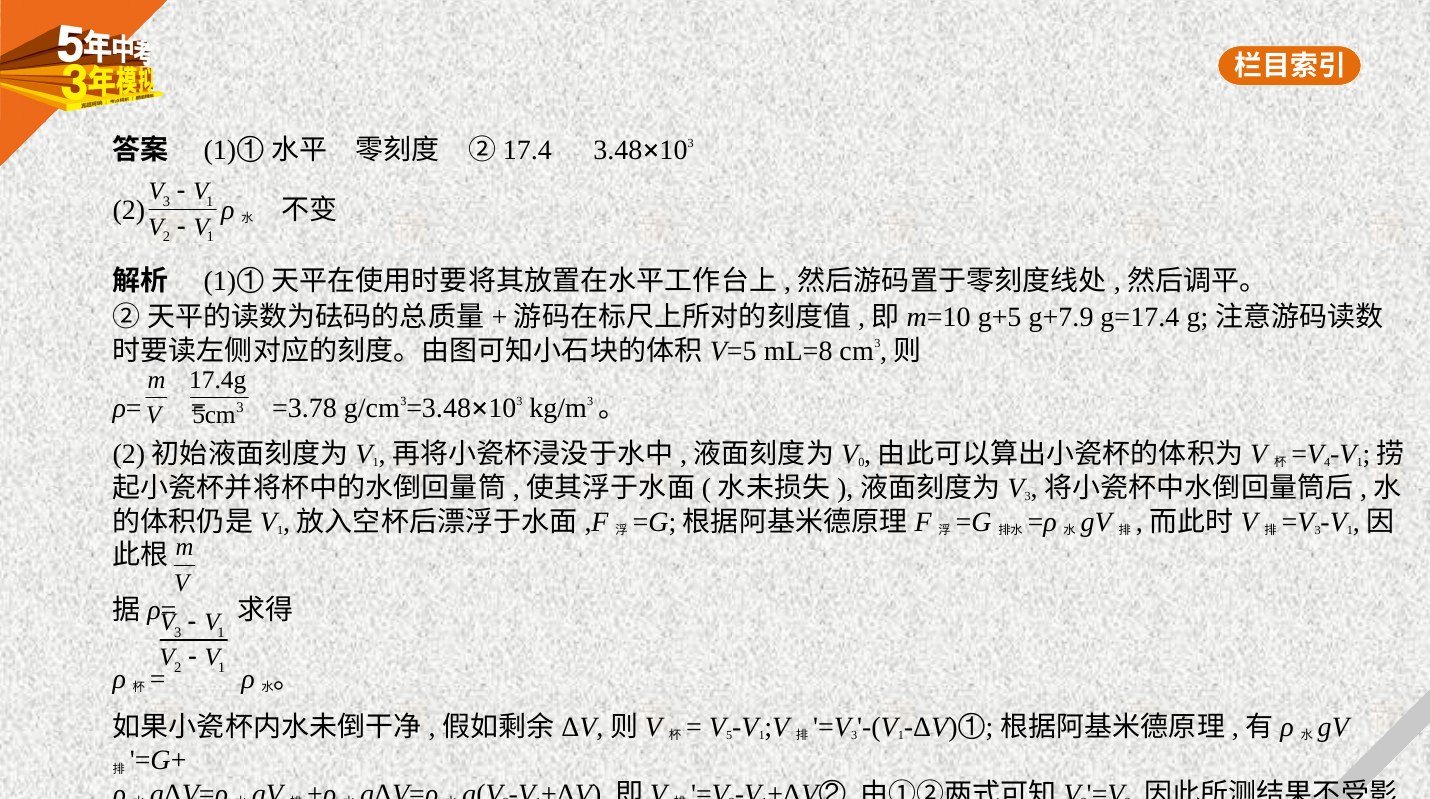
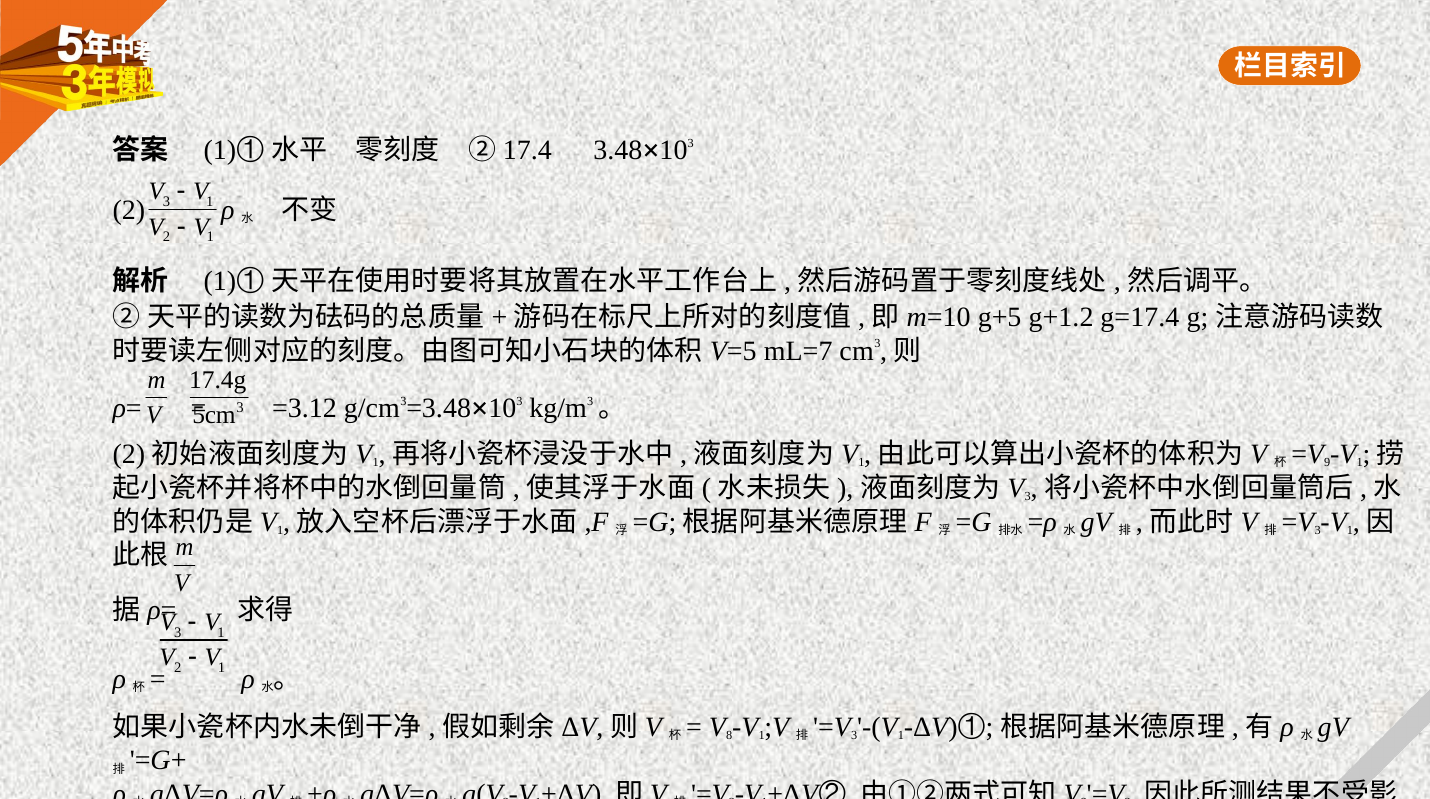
g+7.9: g+7.9 -> g+1.2
mL=8: mL=8 -> mL=7
=3.78: =3.78 -> =3.12
0 at (861, 463): 0 -> 1
4: 4 -> 9
5: 5 -> 8
